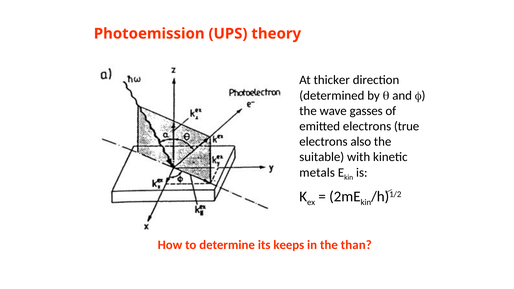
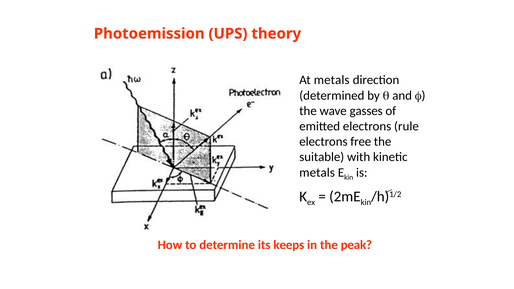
At thicker: thicker -> metals
true: true -> rule
also: also -> free
than: than -> peak
